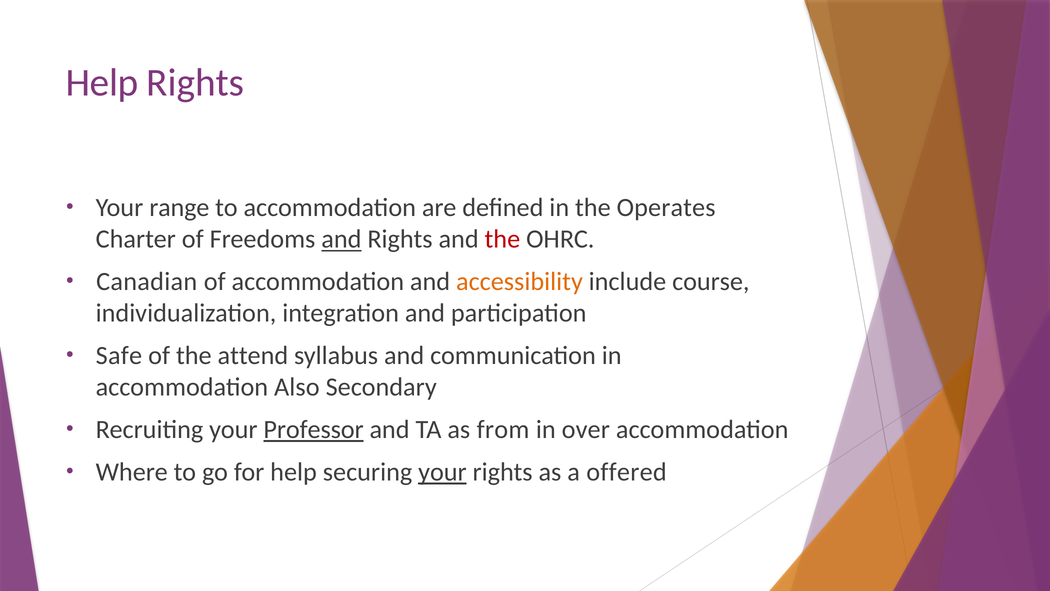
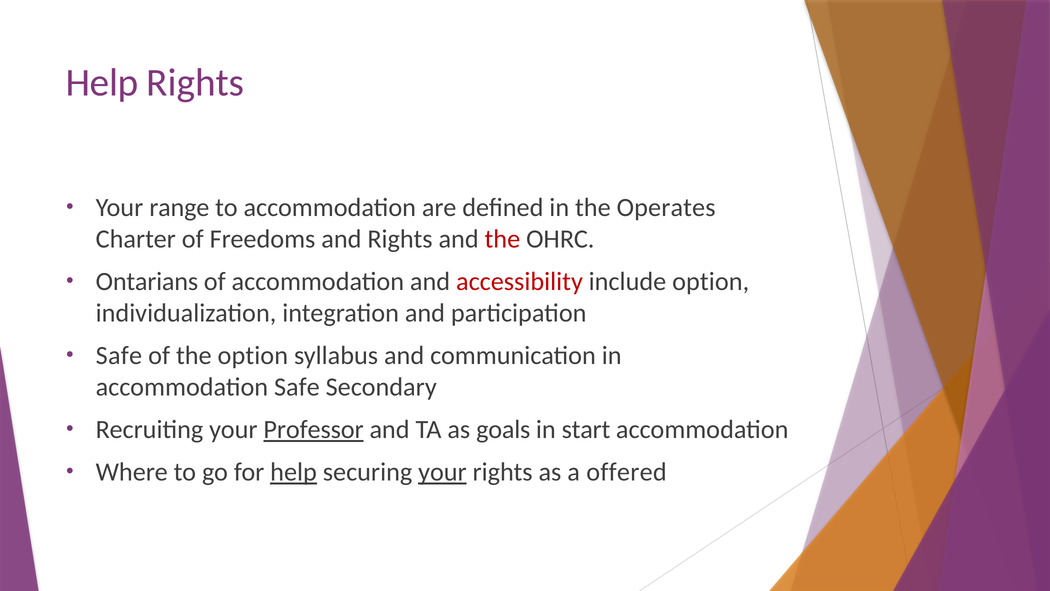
and at (341, 239) underline: present -> none
Canadian: Canadian -> Ontarians
accessibility colour: orange -> red
include course: course -> option
the attend: attend -> option
accommodation Also: Also -> Safe
from: from -> goals
over: over -> start
help at (294, 472) underline: none -> present
